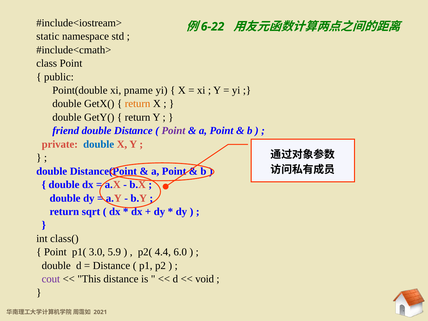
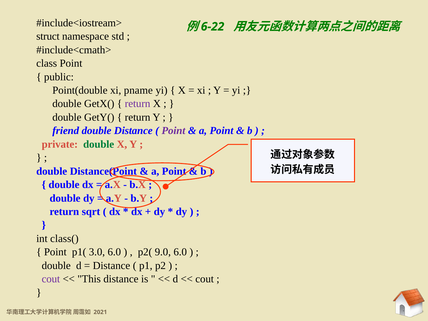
static: static -> struct
return at (138, 104) colour: orange -> purple
double at (99, 144) colour: blue -> green
3.0 5.9: 5.9 -> 6.0
4.4: 4.4 -> 9.0
void at (205, 279): void -> cout
